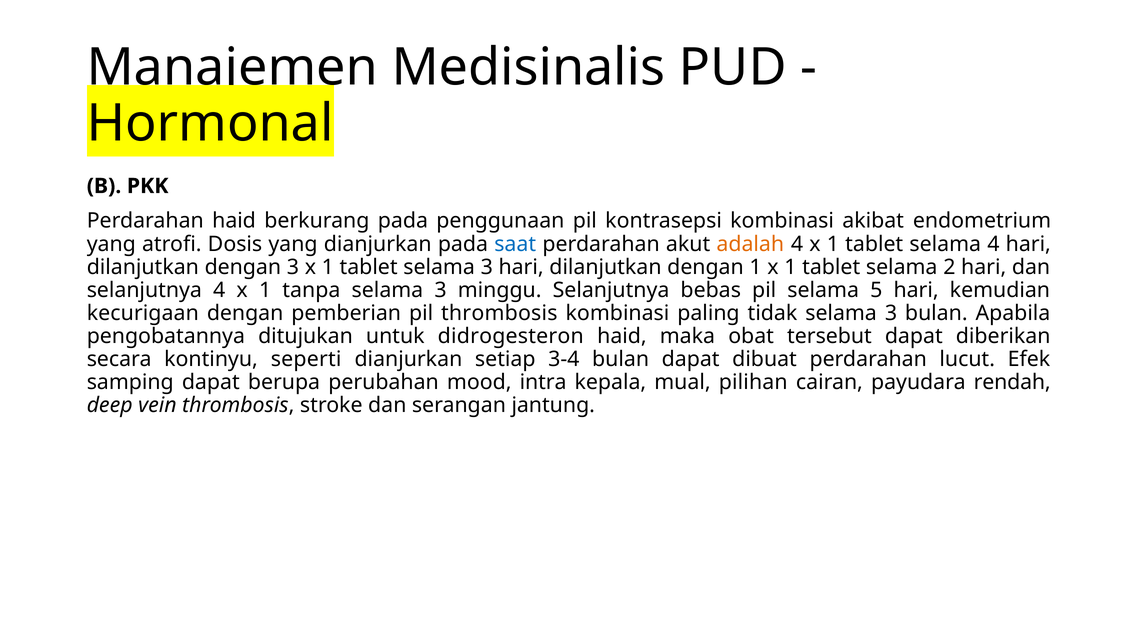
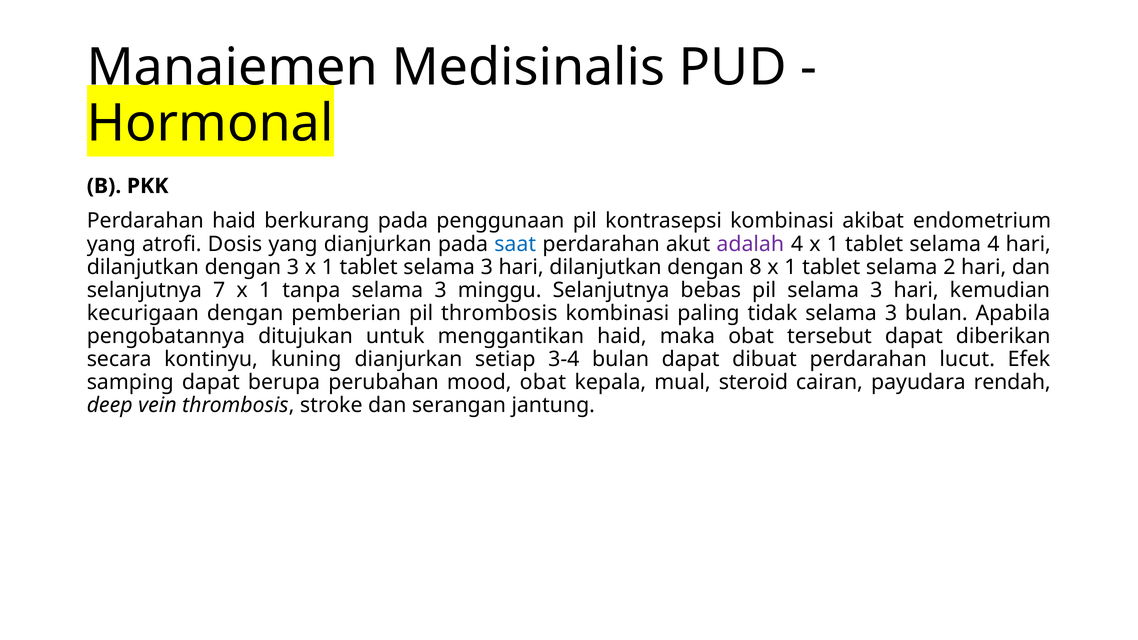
adalah colour: orange -> purple
dengan 1: 1 -> 8
selanjutnya 4: 4 -> 7
pil selama 5: 5 -> 3
didrogesteron: didrogesteron -> menggantikan
seperti: seperti -> kuning
mood intra: intra -> obat
pilihan: pilihan -> steroid
